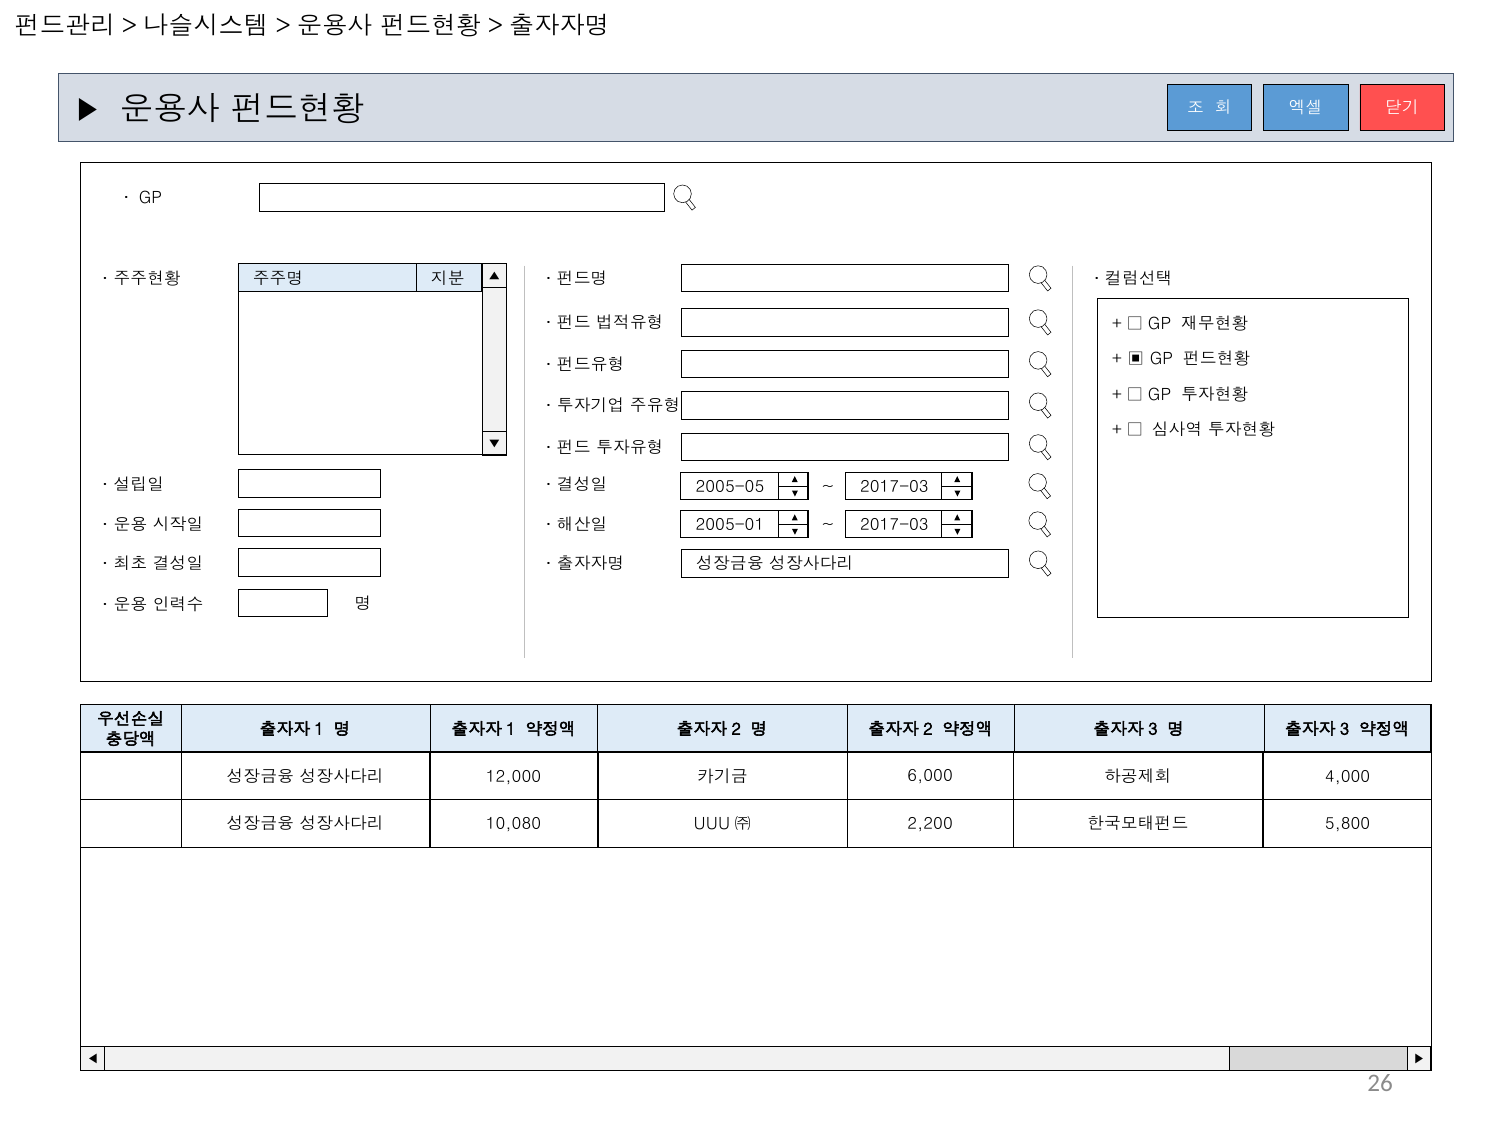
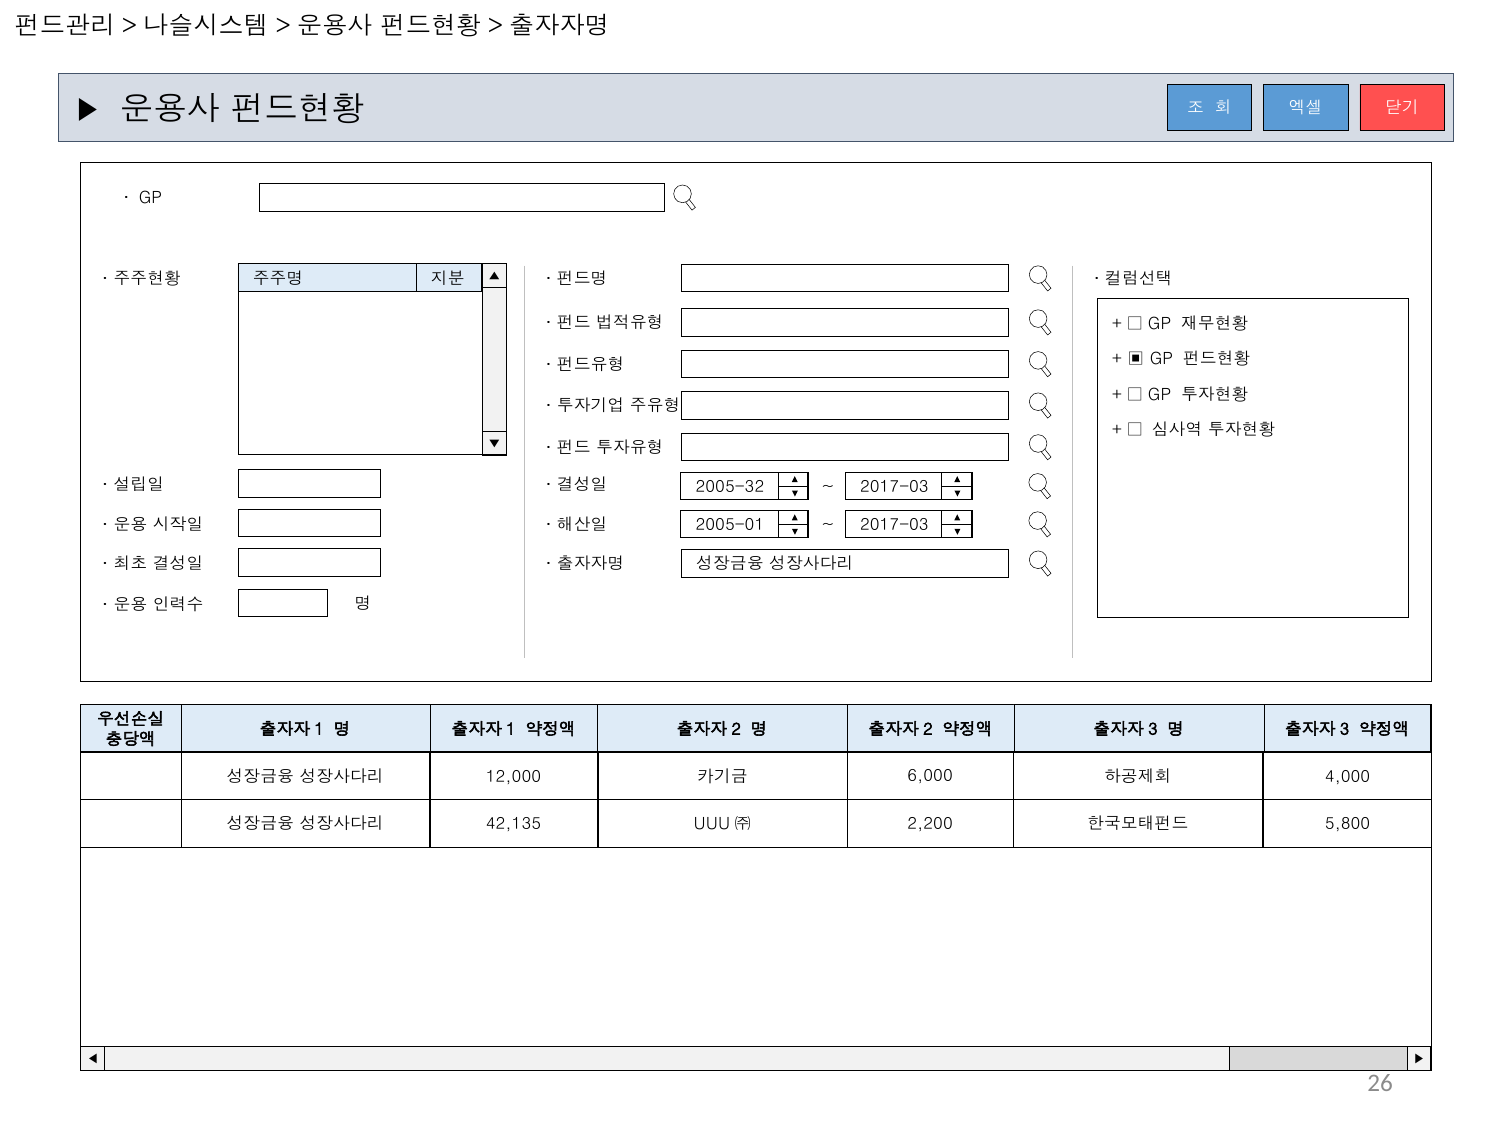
2005-05: 2005-05 -> 2005-32
10,080: 10,080 -> 42,135
